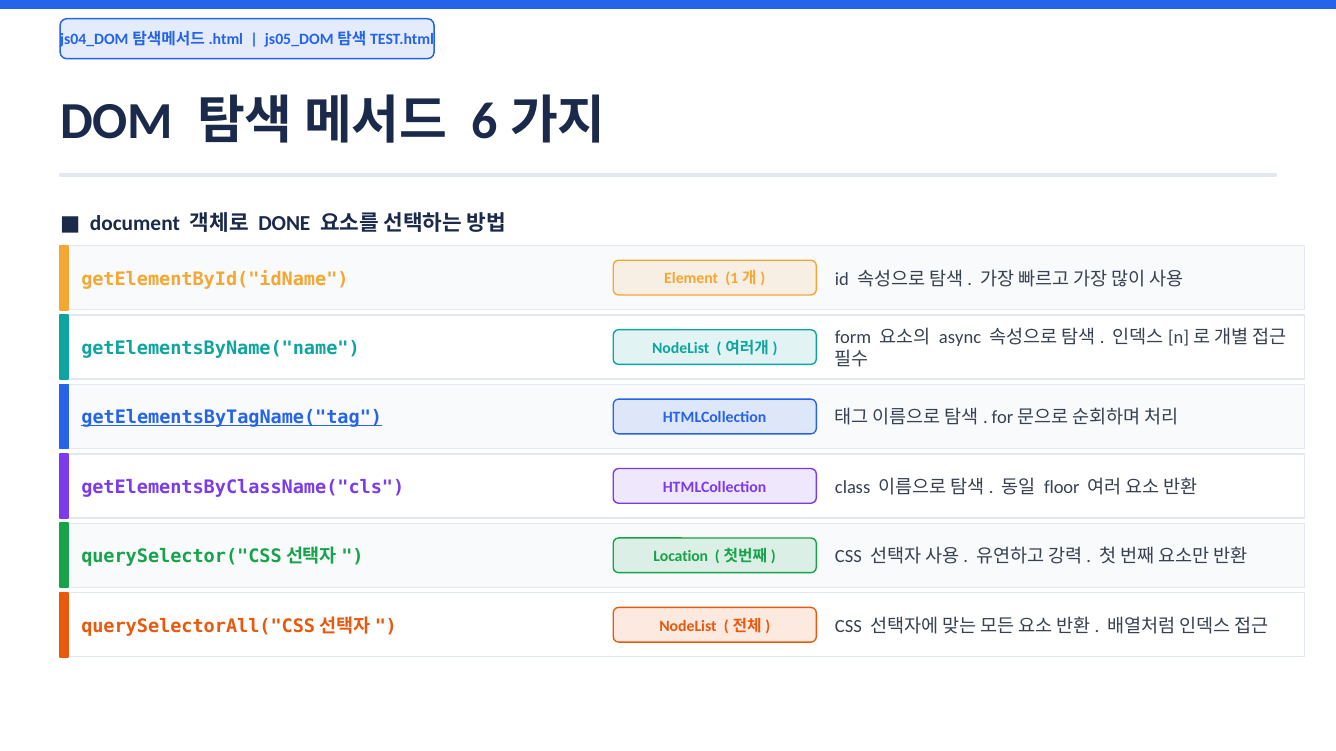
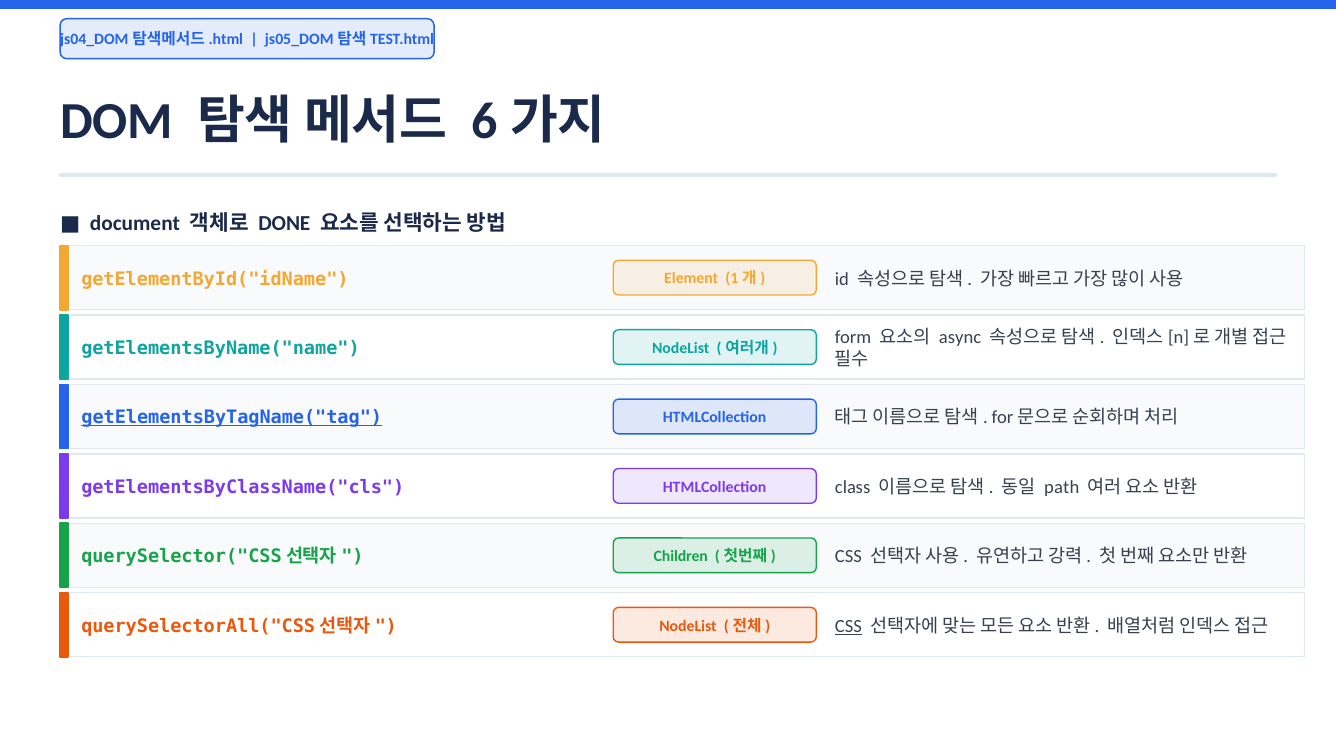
floor: floor -> path
Location: Location -> Children
CSS at (848, 627) underline: none -> present
